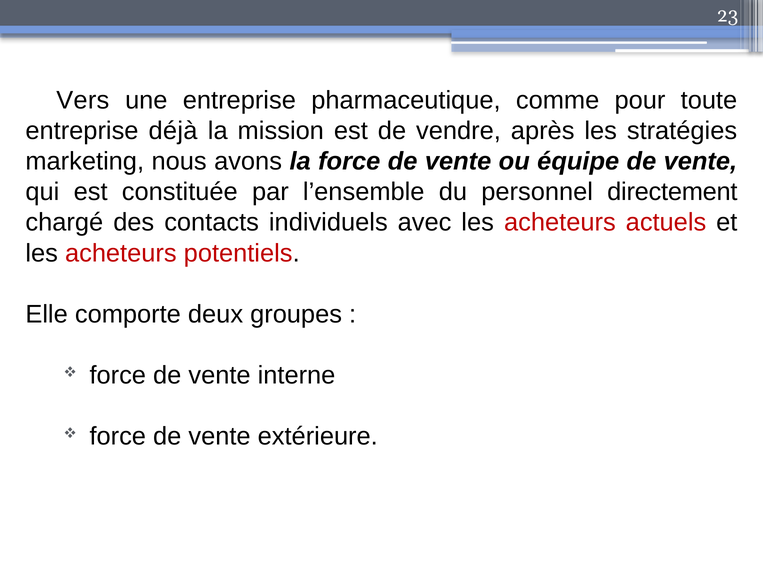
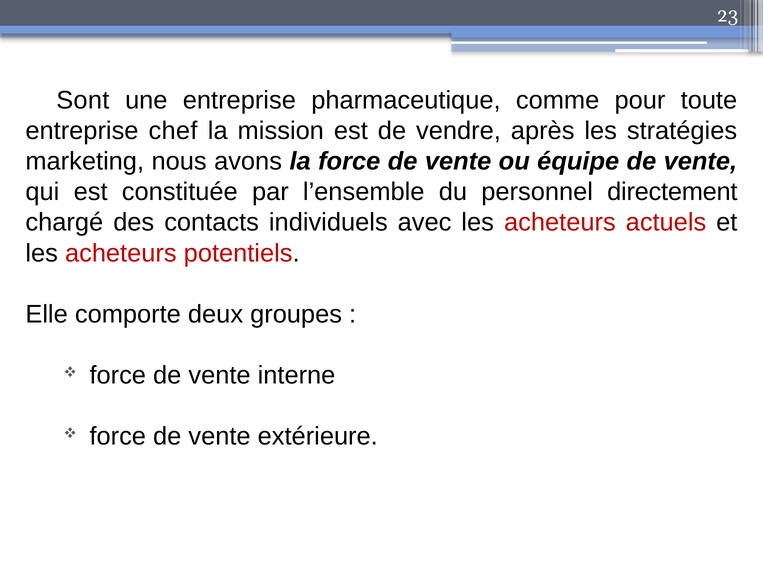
Vers: Vers -> Sont
déjà: déjà -> chef
